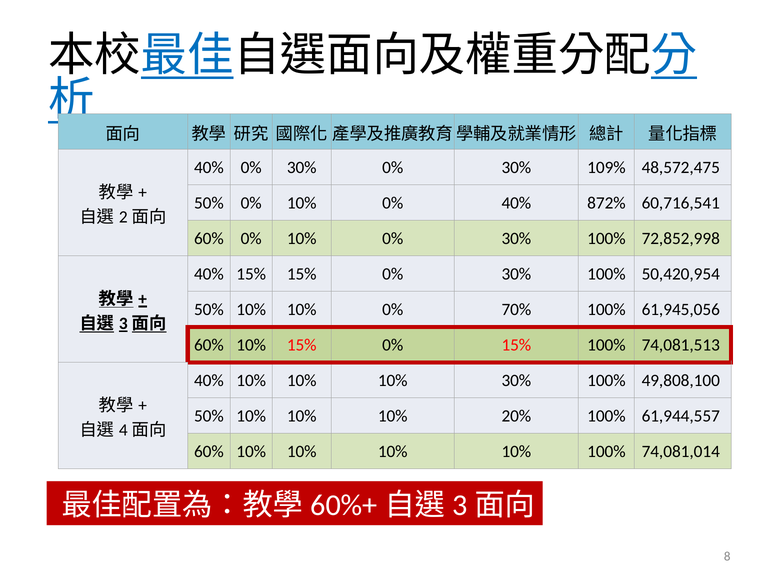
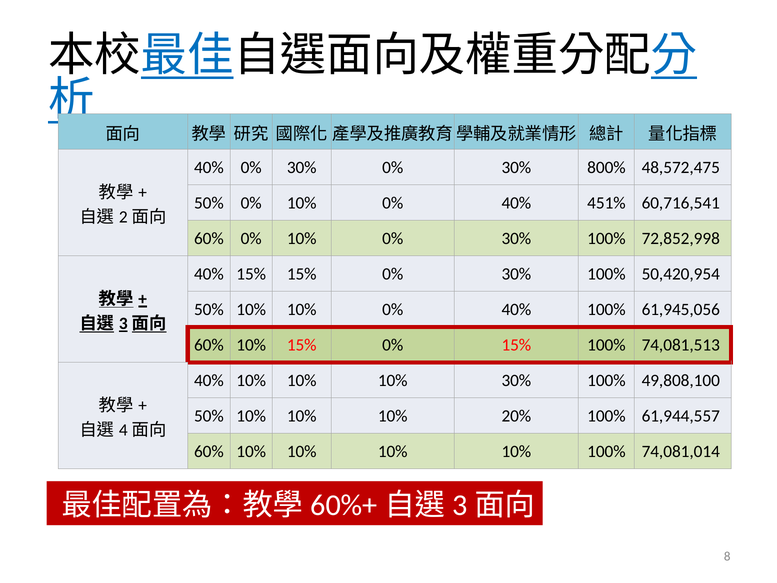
109%: 109% -> 800%
872%: 872% -> 451%
10% 10% 0% 70%: 70% -> 40%
